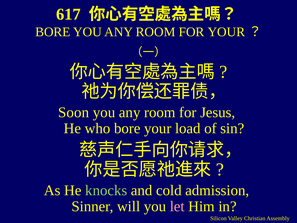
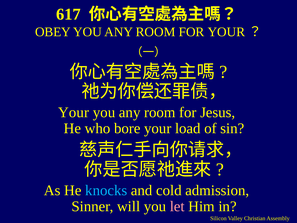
BORE at (53, 32): BORE -> OBEY
Soon at (74, 112): Soon -> Your
knocks colour: light green -> light blue
